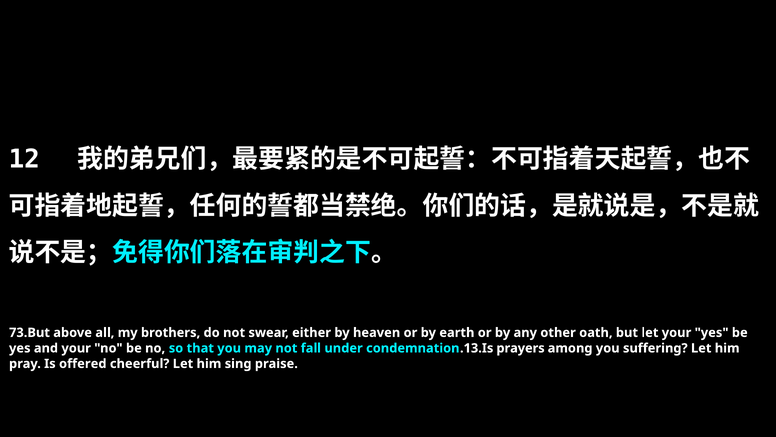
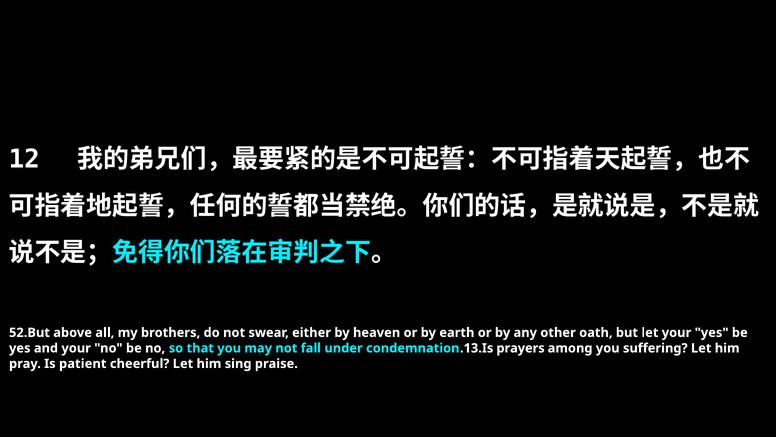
73.But: 73.But -> 52.But
offered: offered -> patient
